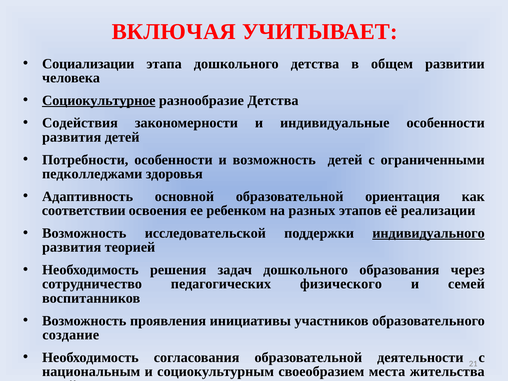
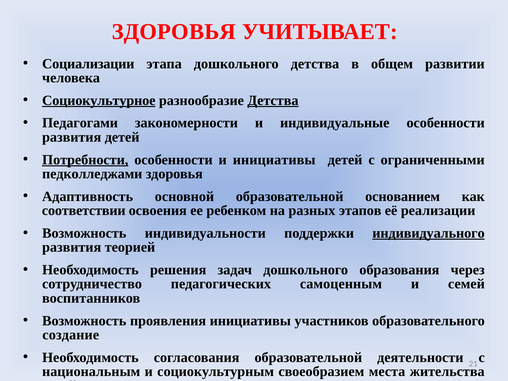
ВКЛЮЧАЯ at (174, 32): ВКЛЮЧАЯ -> ЗДОРОВЬЯ
Детства at (273, 100) underline: none -> present
Содействия: Содействия -> Педагогами
Потребности underline: none -> present
и возможность: возможность -> инициативы
ориентация: ориентация -> основанием
исследовательской: исследовательской -> индивидуальности
физического: физического -> самоценным
